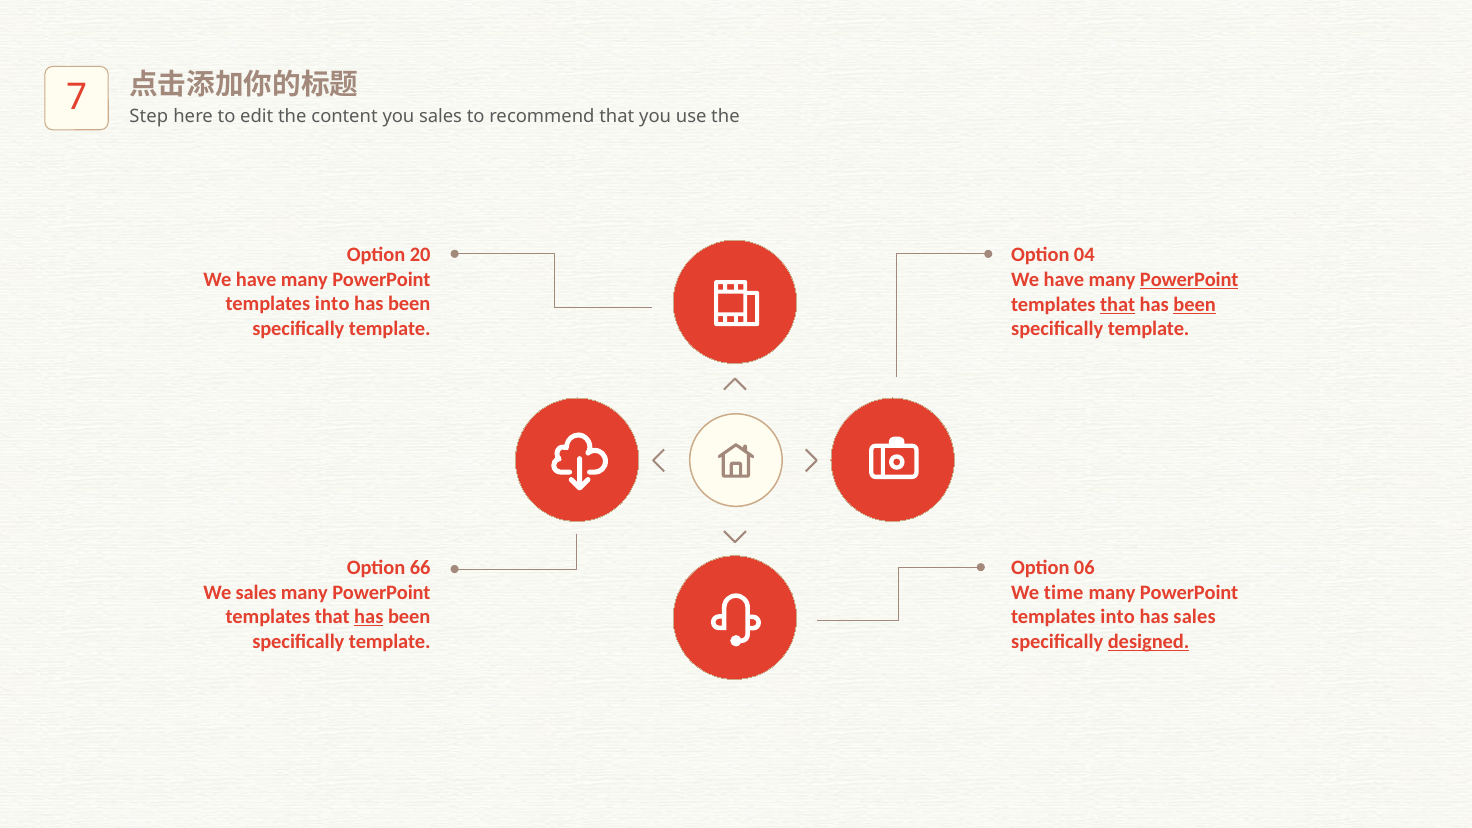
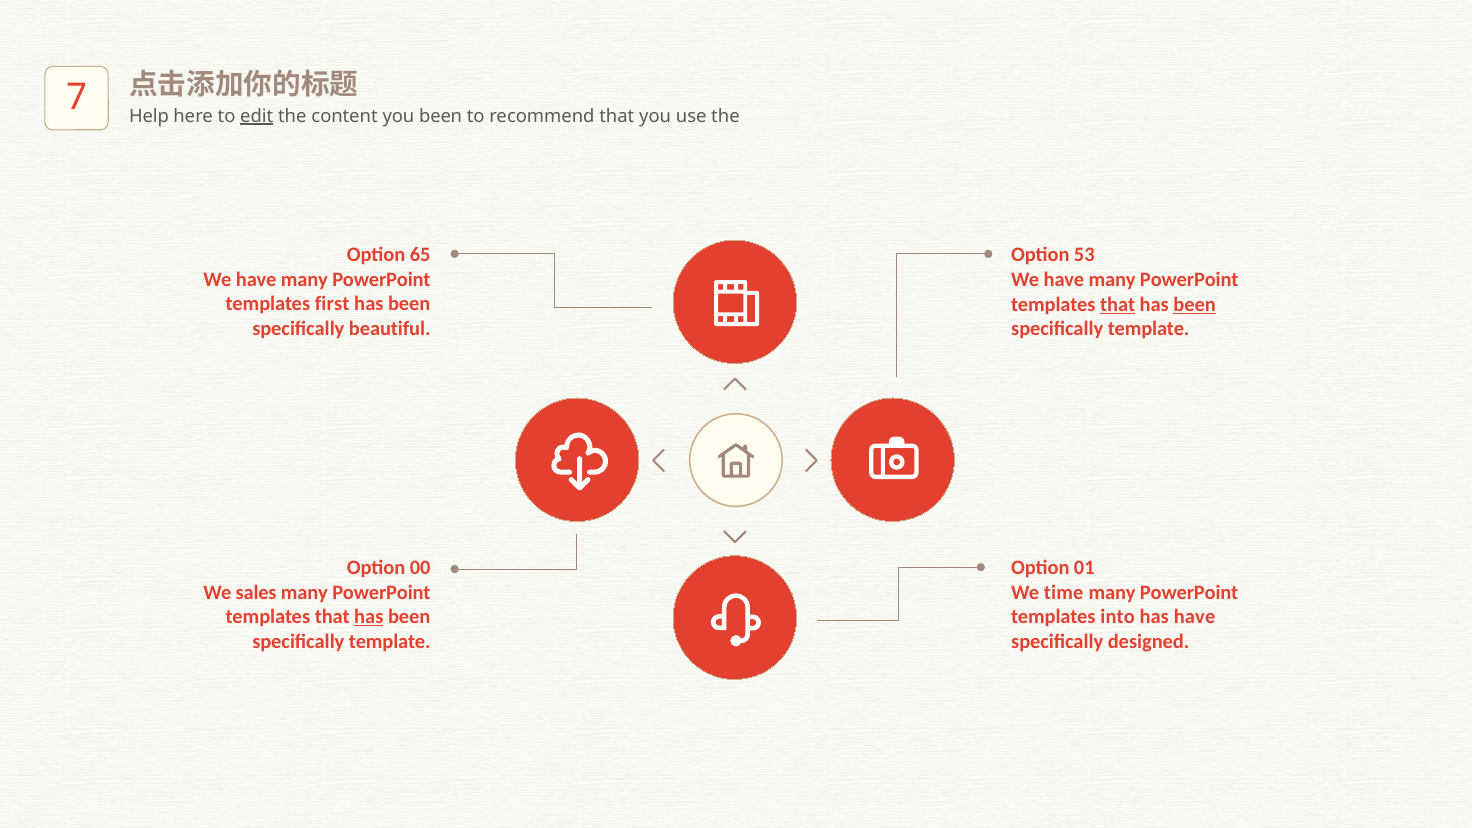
Step: Step -> Help
edit underline: none -> present
you sales: sales -> been
20: 20 -> 65
04: 04 -> 53
PowerPoint at (1189, 280) underline: present -> none
into at (332, 304): into -> first
template at (390, 328): template -> beautiful
66: 66 -> 00
06: 06 -> 01
has sales: sales -> have
designed underline: present -> none
